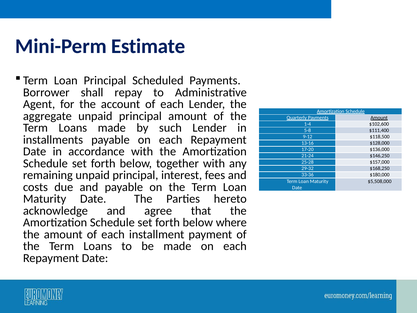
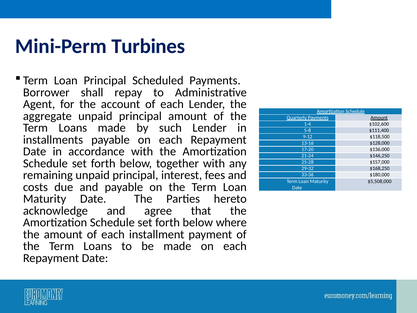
Estimate: Estimate -> Turbines
